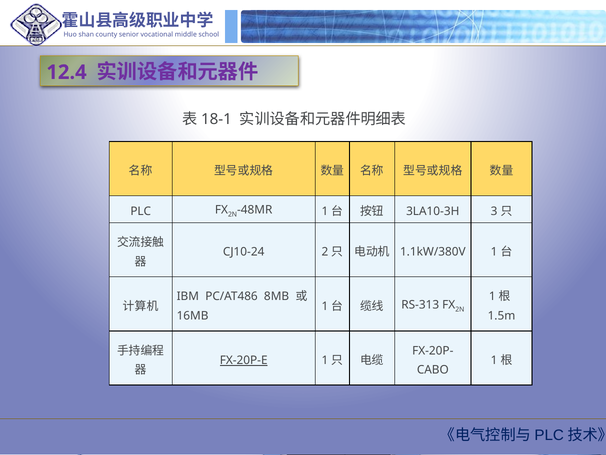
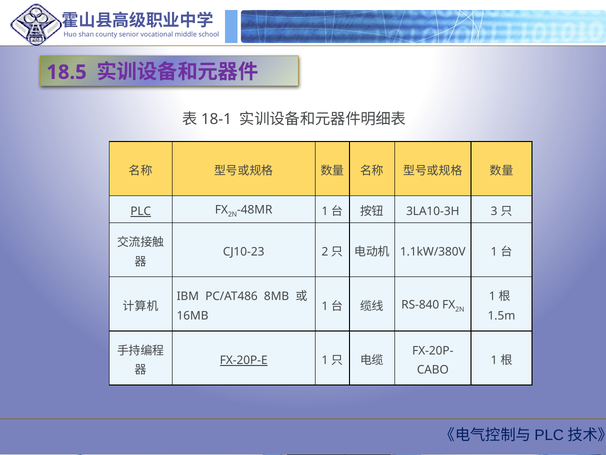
12.4: 12.4 -> 18.5
PLC underline: none -> present
CJ10-24: CJ10-24 -> CJ10-23
RS-313: RS-313 -> RS-840
